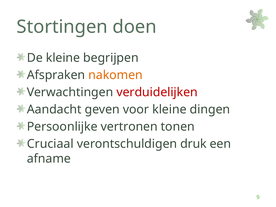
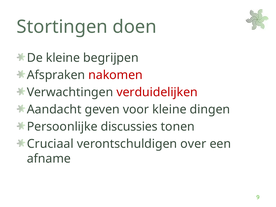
nakomen colour: orange -> red
vertronen: vertronen -> discussies
druk: druk -> over
